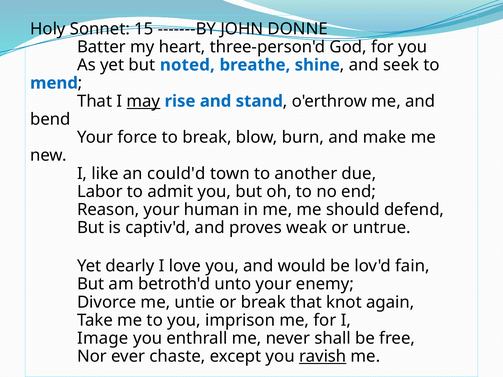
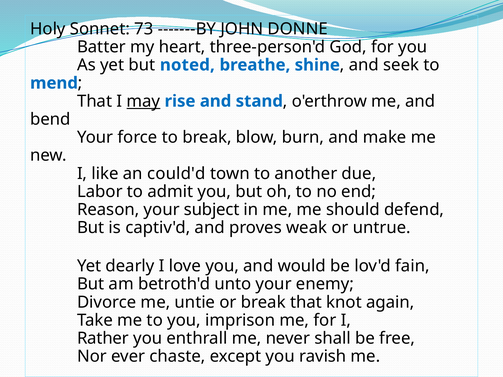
15: 15 -> 73
human: human -> subject
Image: Image -> Rather
ravish underline: present -> none
